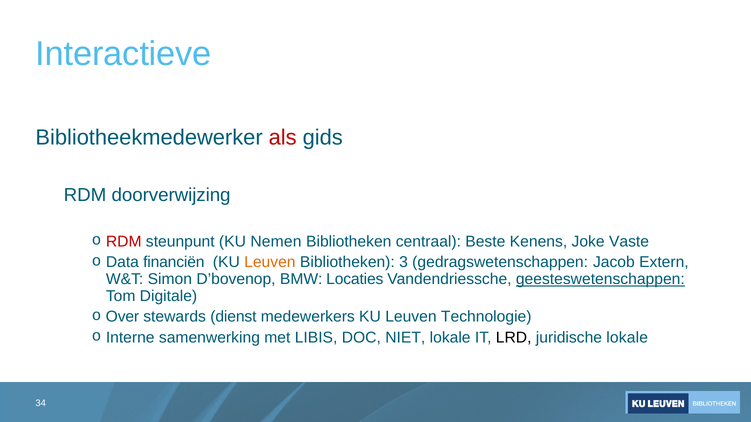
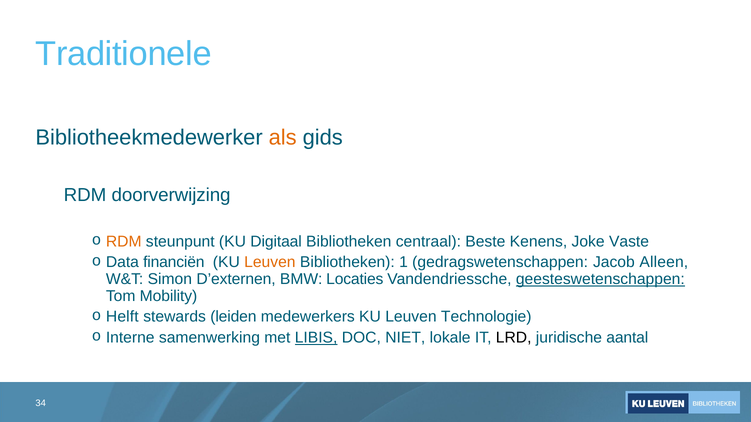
Interactieve: Interactieve -> Traditionele
als colour: red -> orange
RDM at (124, 242) colour: red -> orange
Nemen: Nemen -> Digitaal
3: 3 -> 1
Extern: Extern -> Alleen
D’bovenop: D’bovenop -> D’externen
Digitale: Digitale -> Mobility
Over: Over -> Helft
dienst: dienst -> leiden
LIBIS underline: none -> present
juridische lokale: lokale -> aantal
